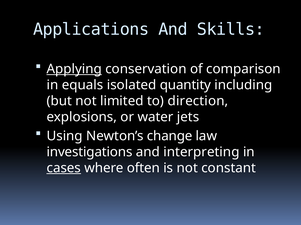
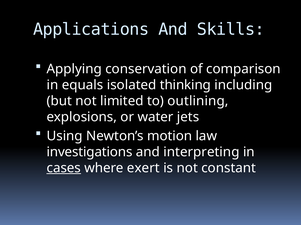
Applying underline: present -> none
quantity: quantity -> thinking
direction: direction -> outlining
change: change -> motion
often: often -> exert
